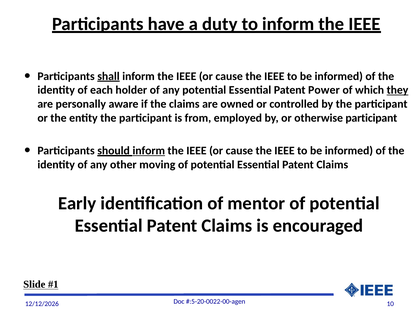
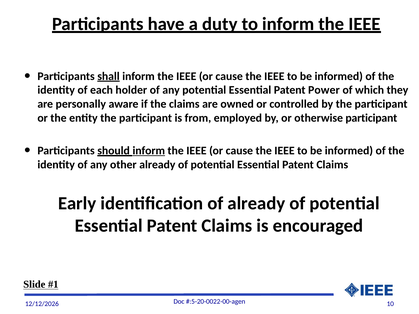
they underline: present -> none
other moving: moving -> already
of mentor: mentor -> already
